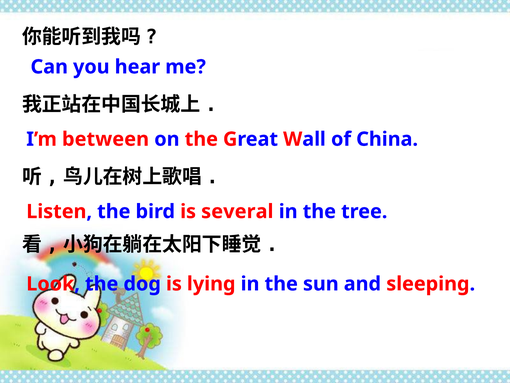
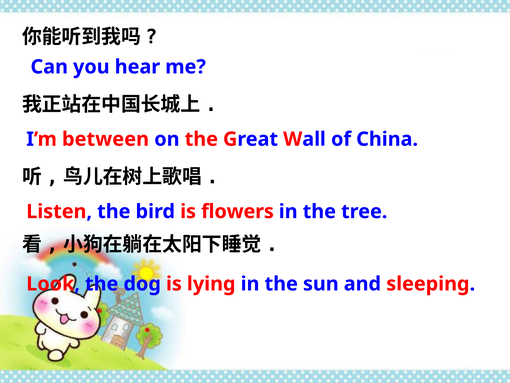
several: several -> flowers
